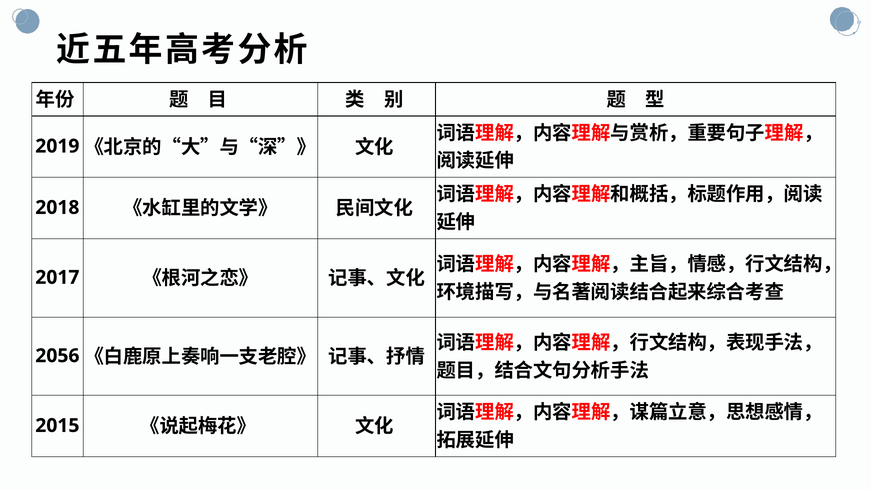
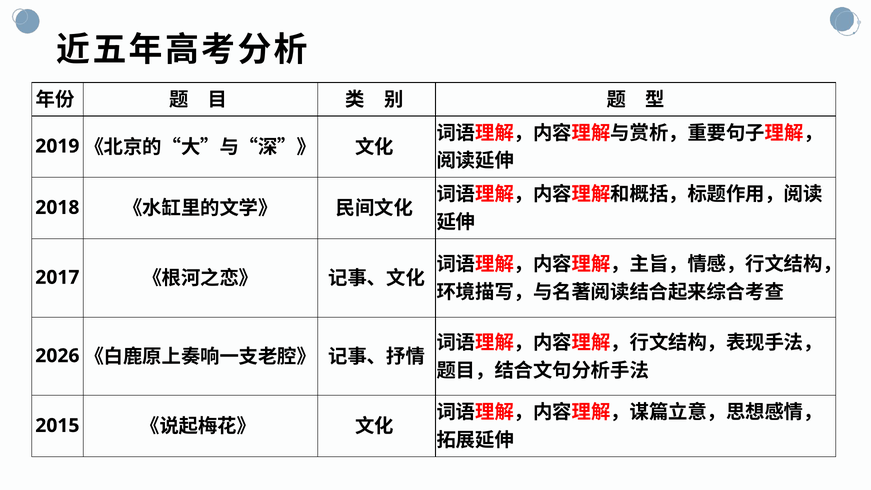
2056: 2056 -> 2026
